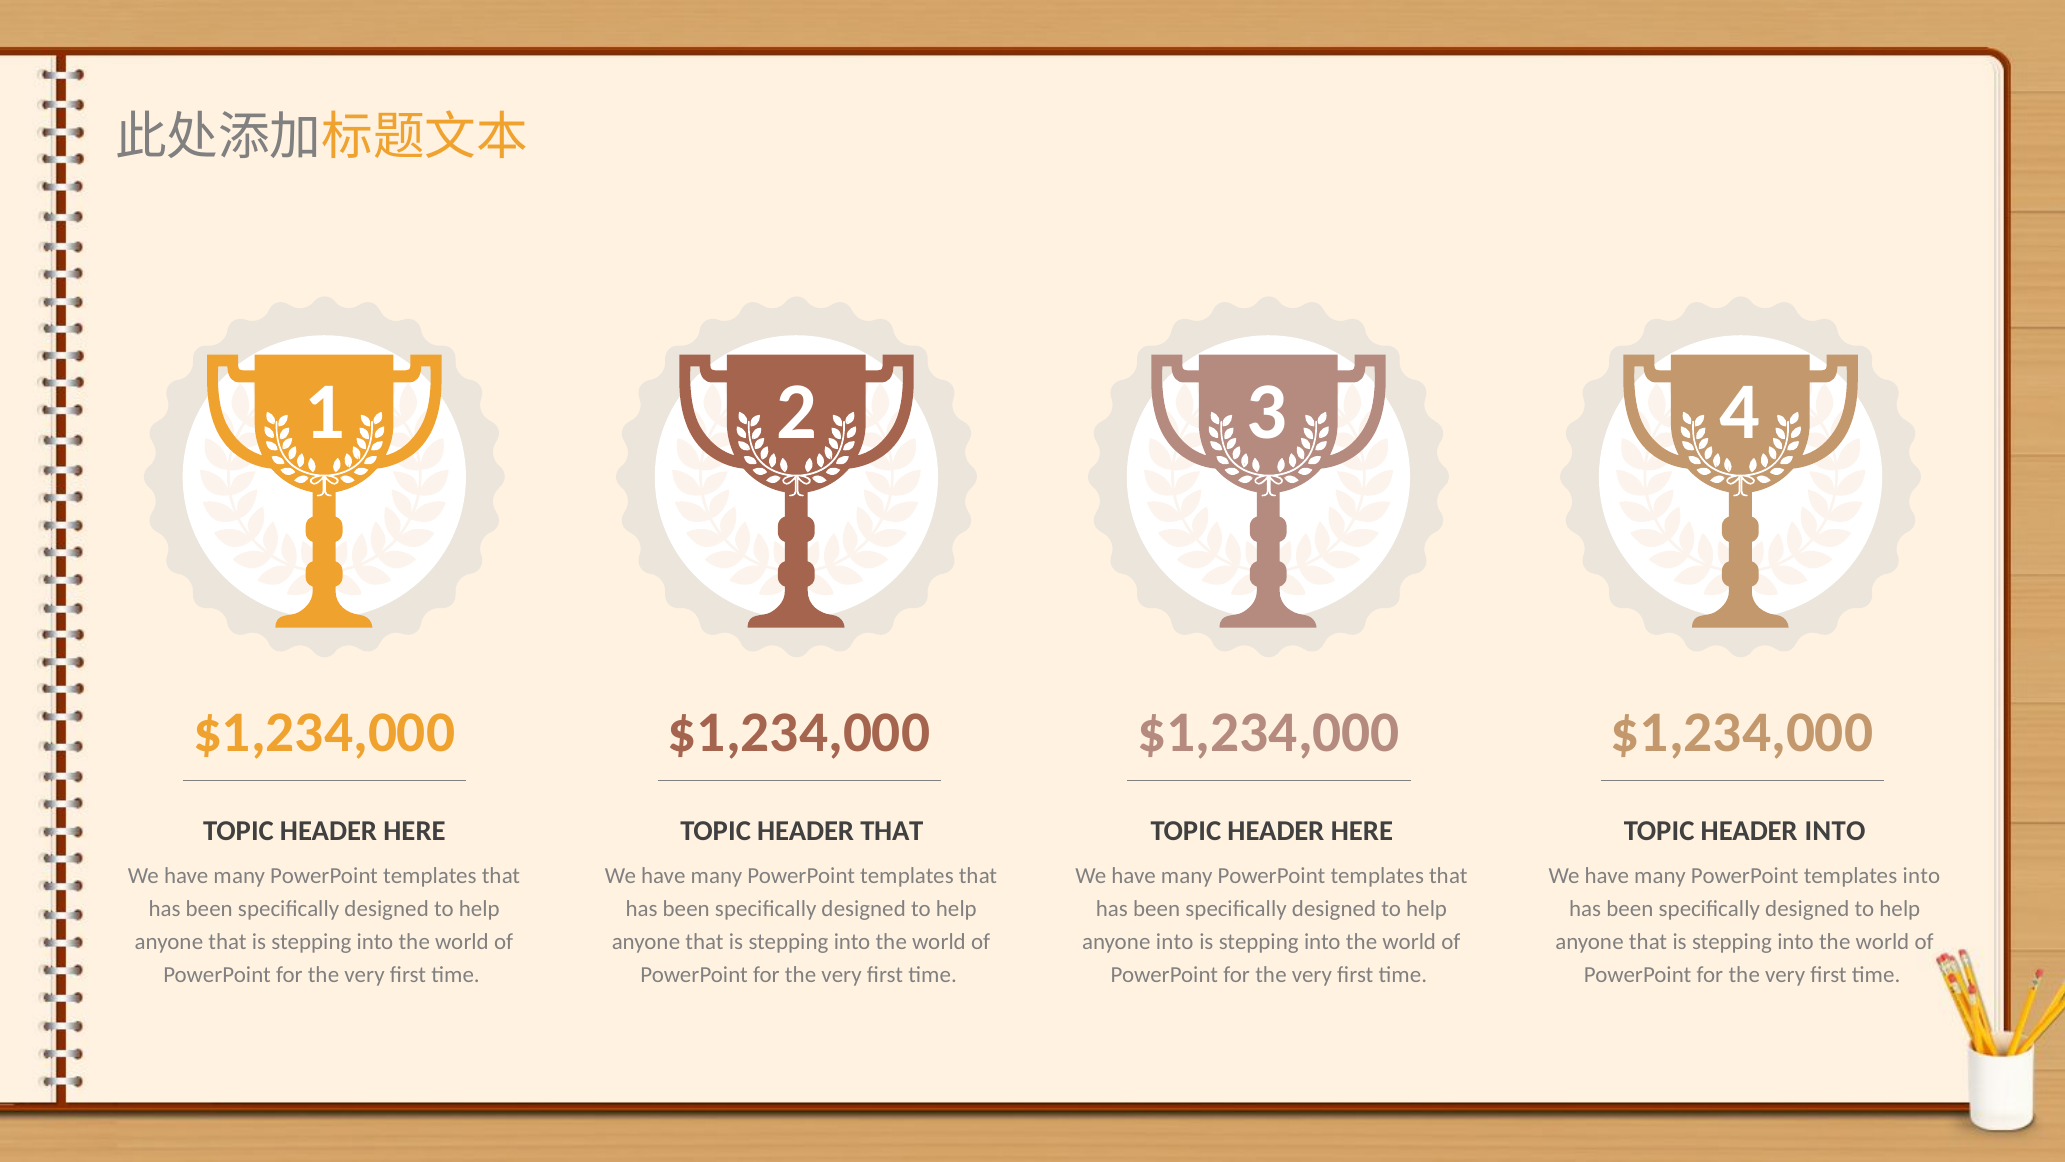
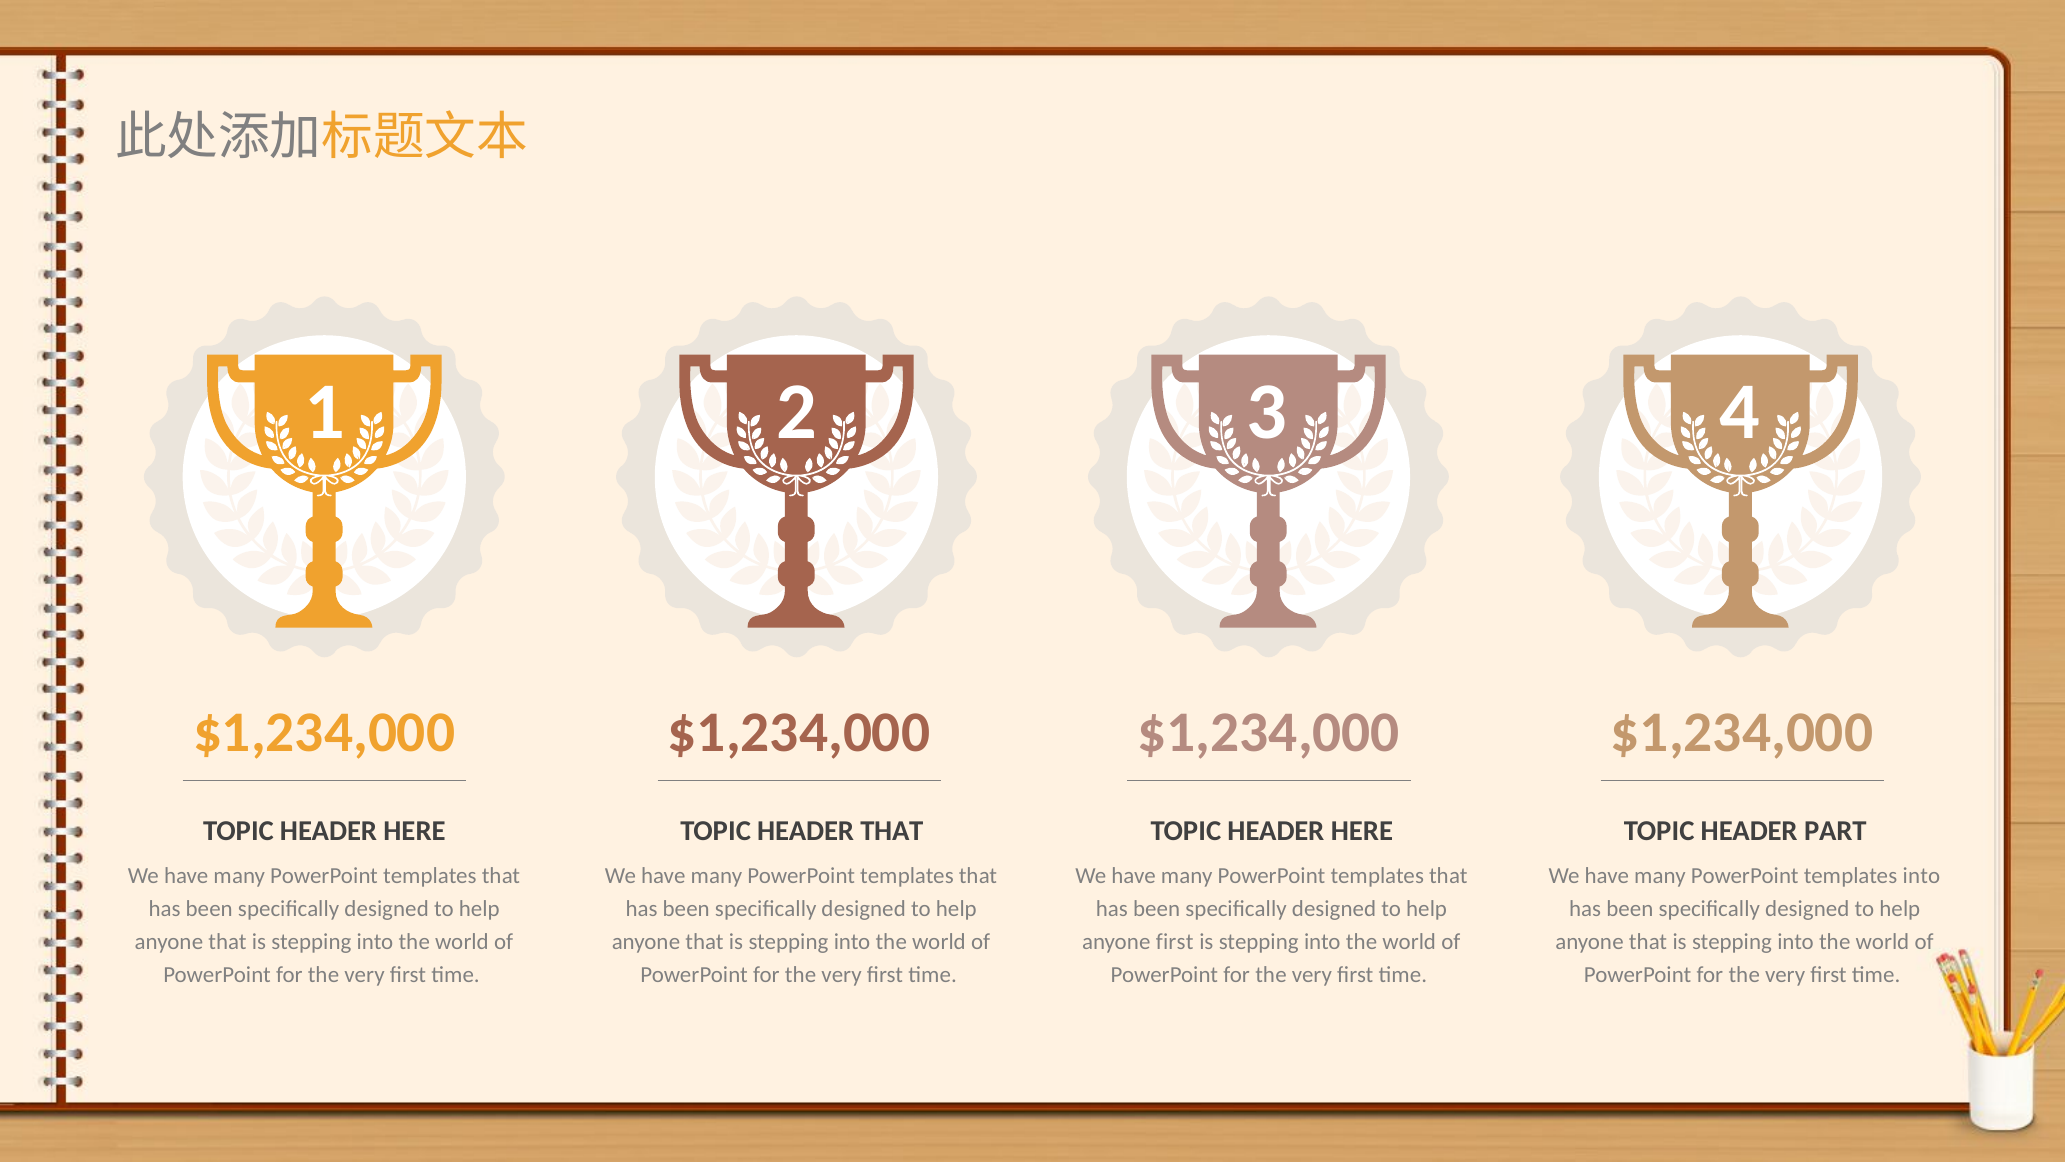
HEADER INTO: INTO -> PART
anyone into: into -> first
